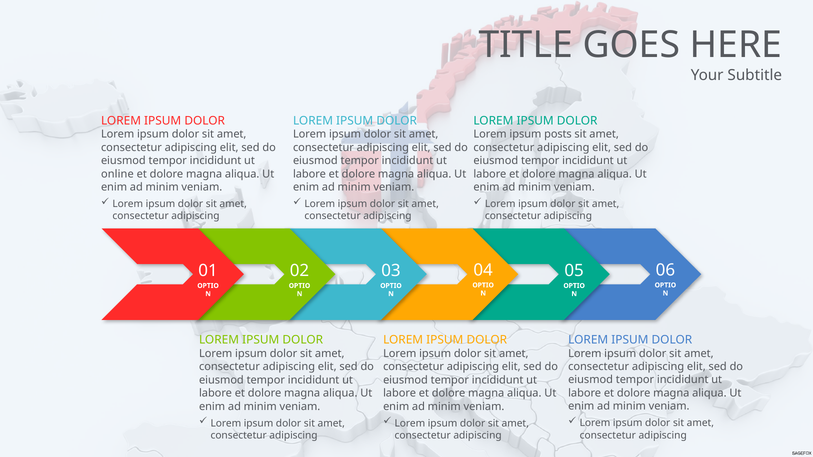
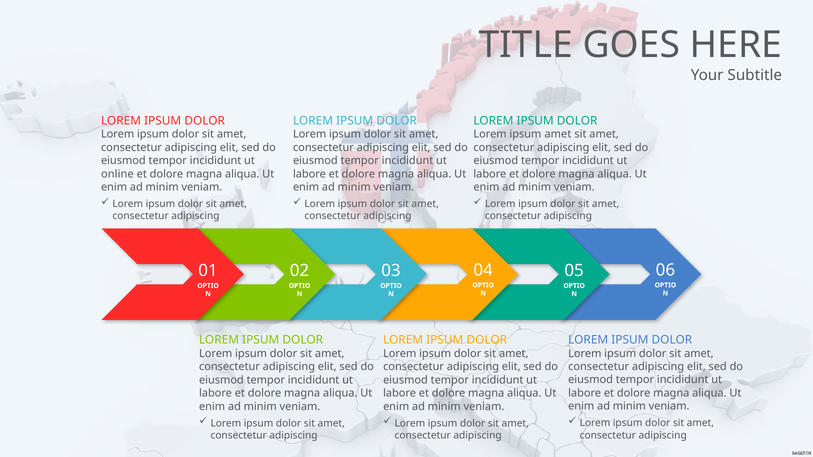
ipsum posts: posts -> amet
